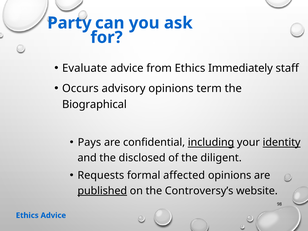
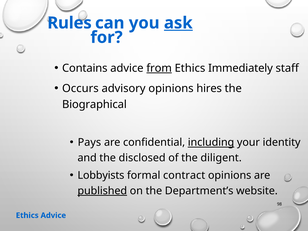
Party: Party -> Rules
ask underline: none -> present
Evaluate: Evaluate -> Contains
from underline: none -> present
term: term -> hires
identity underline: present -> none
Requests: Requests -> Lobbyists
affected: affected -> contract
Controversy’s: Controversy’s -> Department’s
